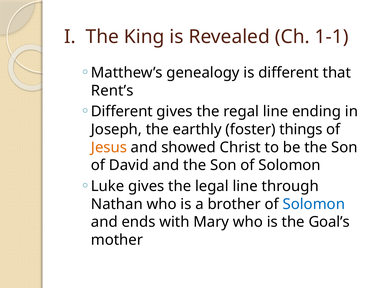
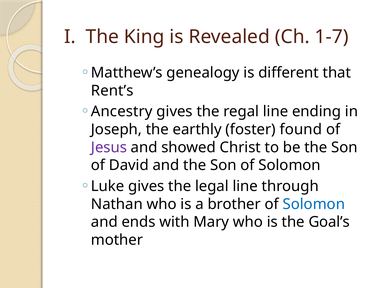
1-1: 1-1 -> 1-7
Different at (122, 111): Different -> Ancestry
things: things -> found
Jesus colour: orange -> purple
